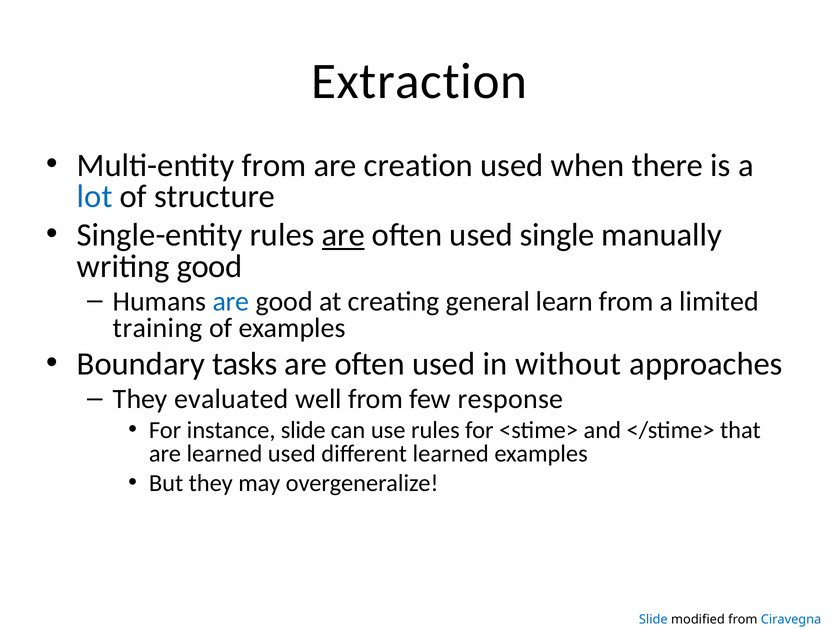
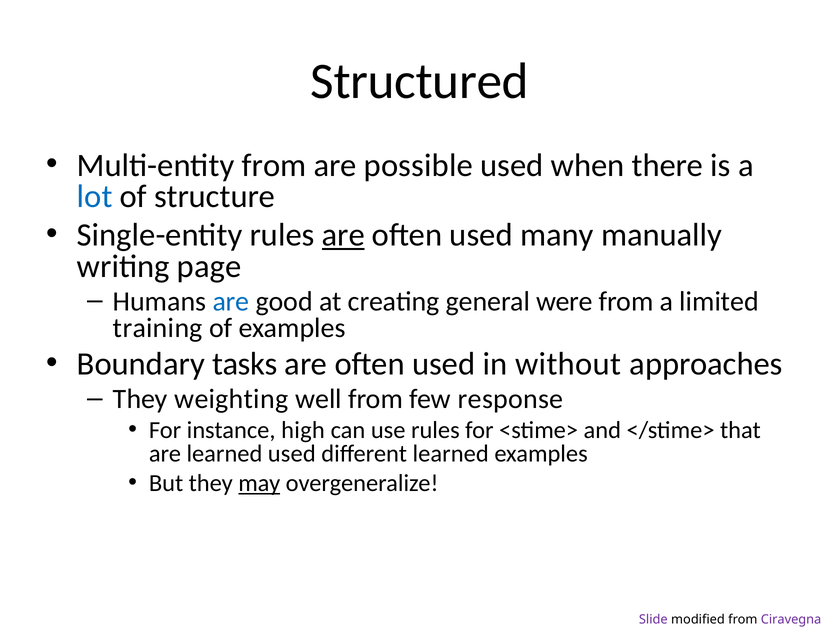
Extraction: Extraction -> Structured
creation: creation -> possible
single: single -> many
writing good: good -> page
learn: learn -> were
evaluated: evaluated -> weighting
instance slide: slide -> high
may underline: none -> present
Slide at (653, 620) colour: blue -> purple
Ciravegna colour: blue -> purple
